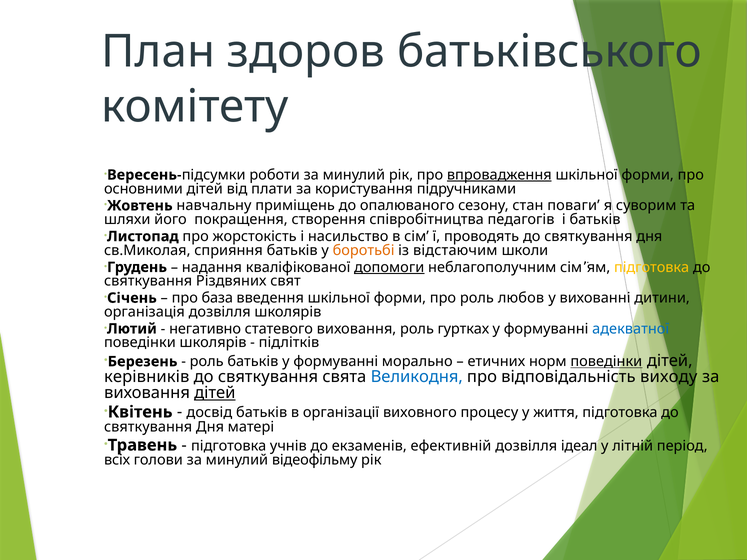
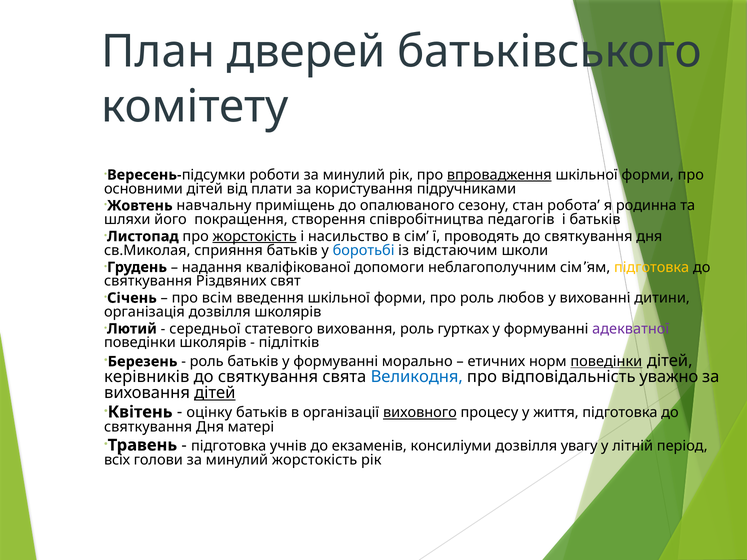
здоров: здоров -> дверей
поваги: поваги -> робота
суворим: суворим -> родинна
жорстокість at (255, 237) underline: none -> present
боротьбі colour: orange -> blue
допомоги underline: present -> none
база: база -> всім
негативно: негативно -> середньої
адекватної colour: blue -> purple
виходу: виходу -> уважно
досвід: досвід -> оцінку
виховного underline: none -> present
ефективній: ефективній -> консиліуми
ідеал: ідеал -> увагу
минулий відеофільму: відеофільму -> жорстокість
